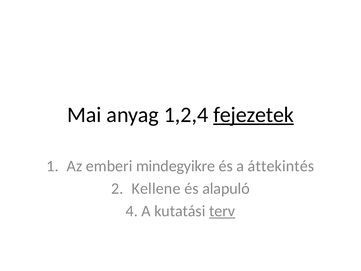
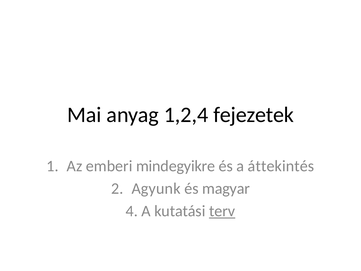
fejezetek underline: present -> none
Kellene: Kellene -> Agyunk
alapuló: alapuló -> magyar
